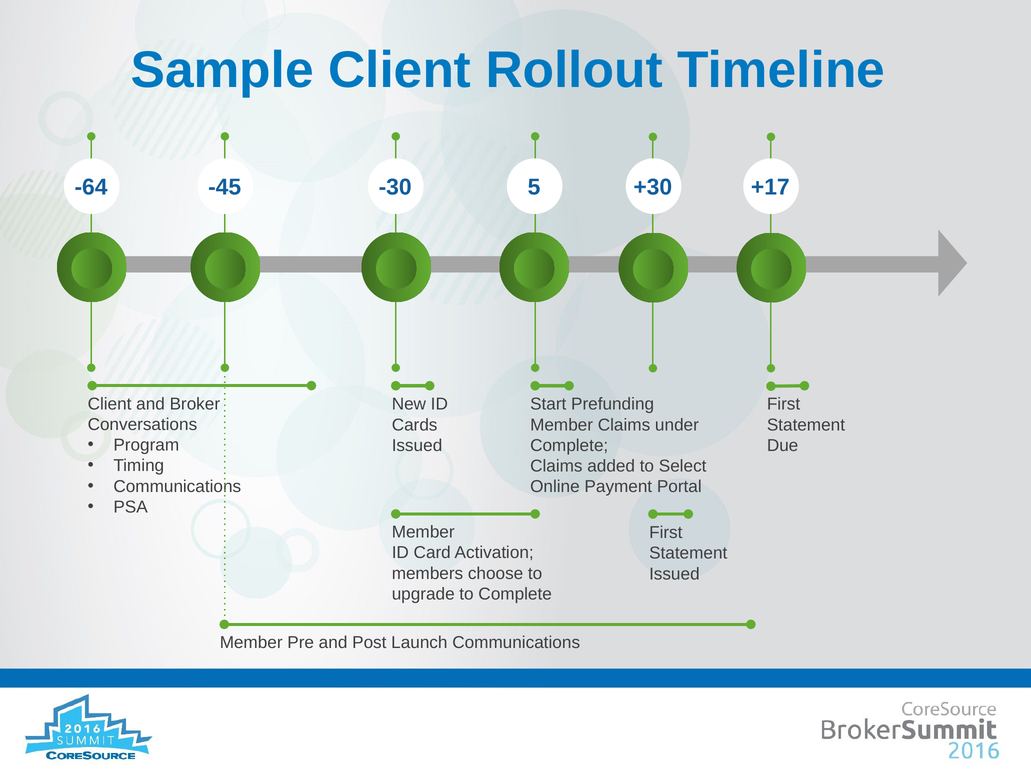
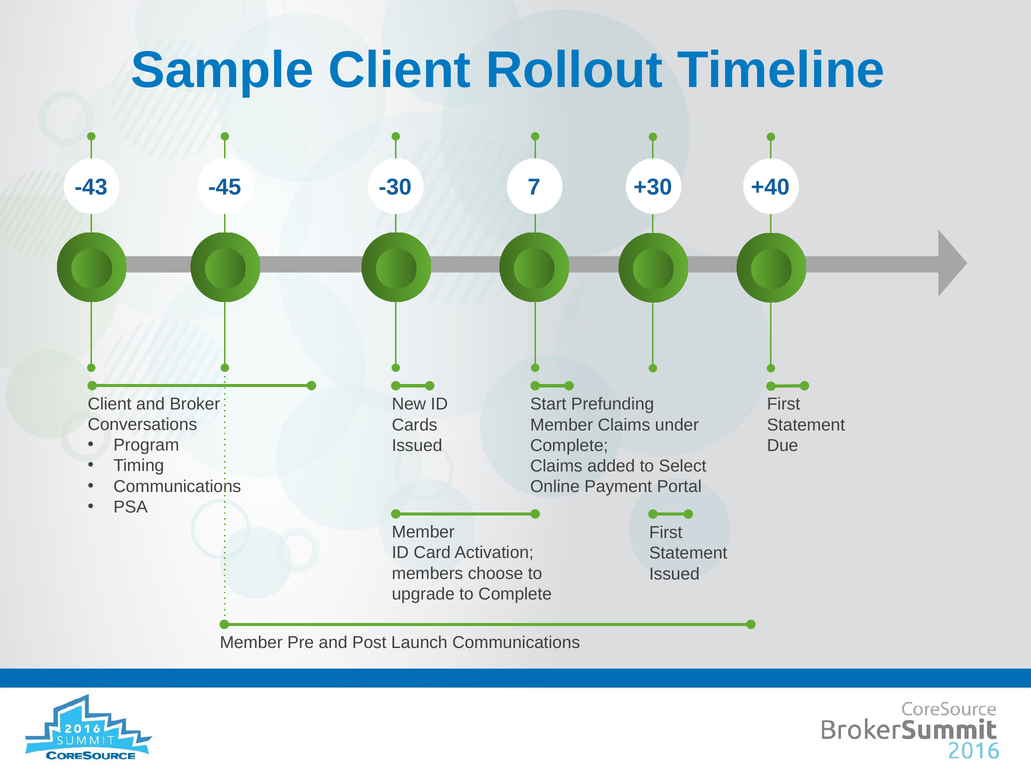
-64: -64 -> -43
5: 5 -> 7
+17: +17 -> +40
